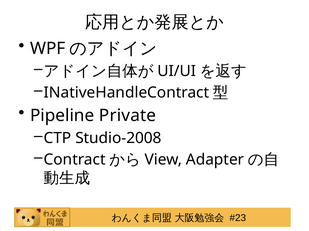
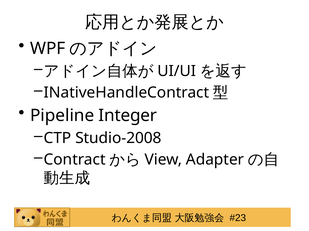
Private: Private -> Integer
